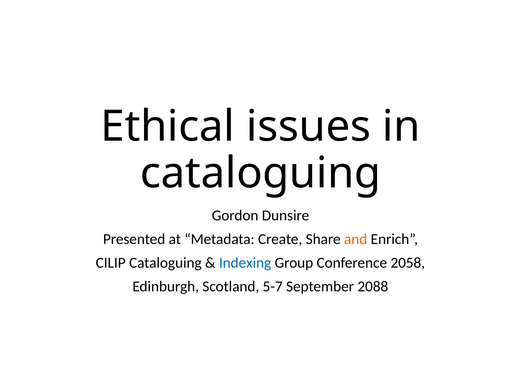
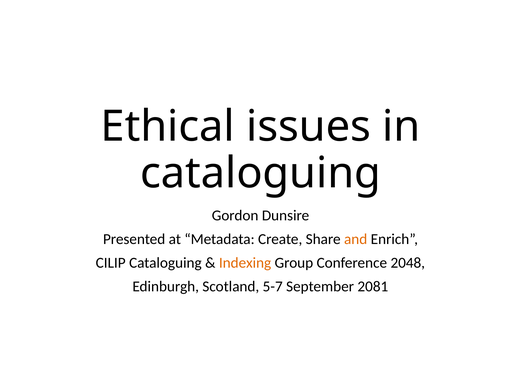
Indexing colour: blue -> orange
2058: 2058 -> 2048
2088: 2088 -> 2081
